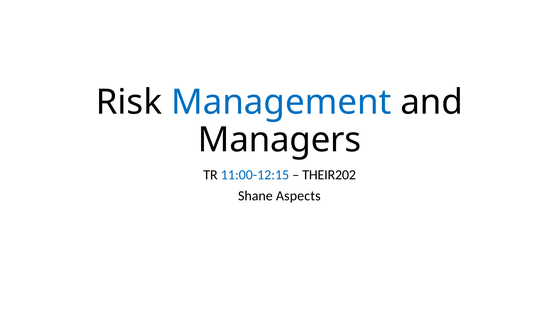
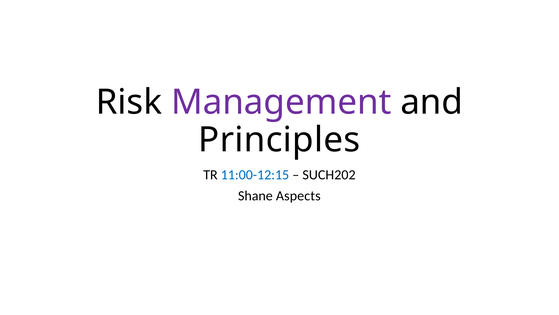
Management colour: blue -> purple
Managers: Managers -> Principles
THEIR202: THEIR202 -> SUCH202
